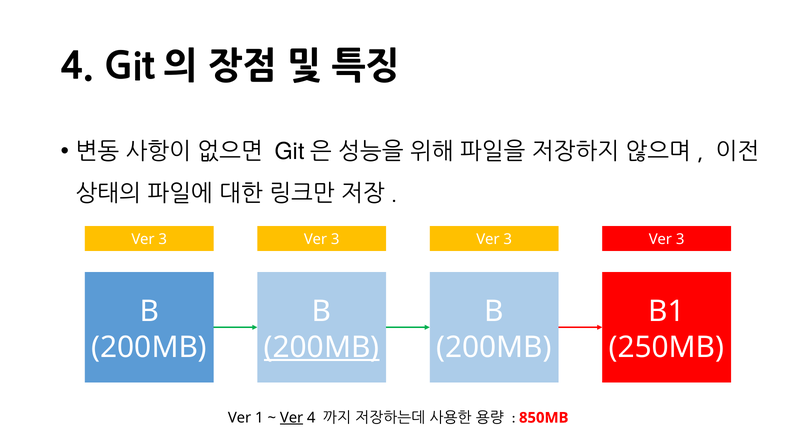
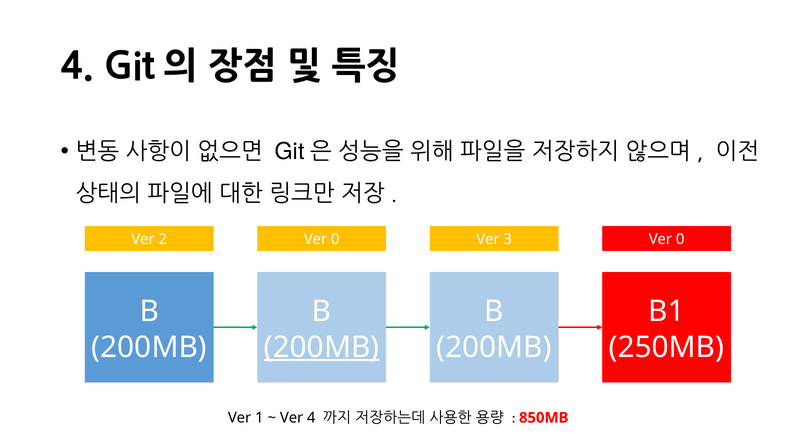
3 at (163, 239): 3 -> 2
3 at (335, 239): 3 -> 0
3 at (680, 239): 3 -> 0
Ver at (292, 418) underline: present -> none
